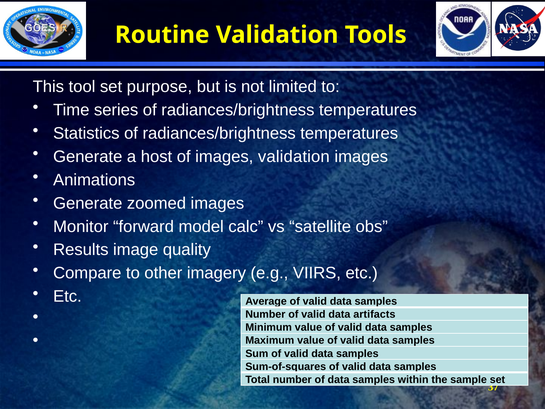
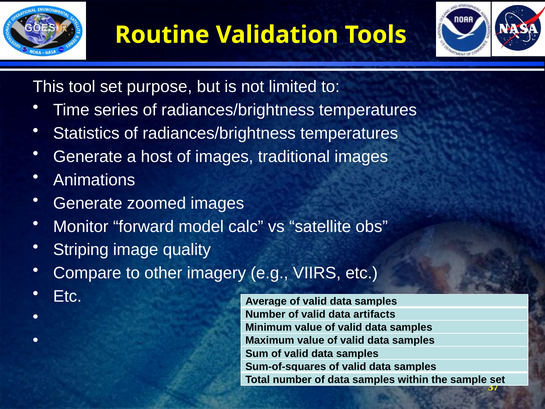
images validation: validation -> traditional
Results: Results -> Striping
